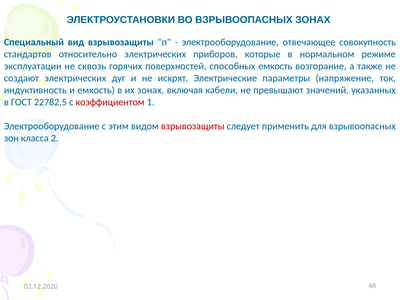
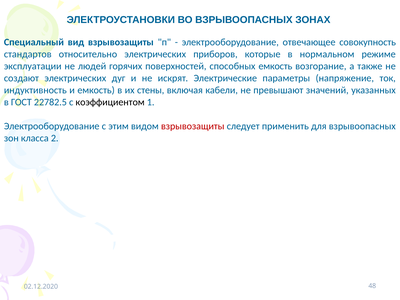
сквозь: сквозь -> людей
их зонах: зонах -> стены
коэффициентом colour: red -> black
